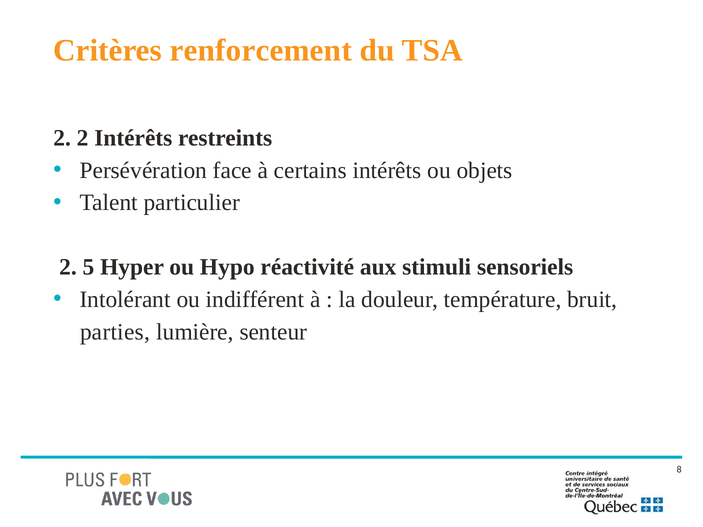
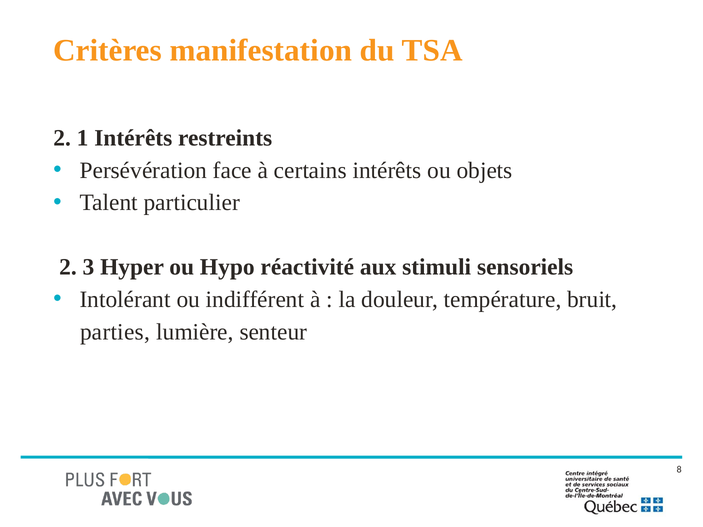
renforcement: renforcement -> manifestation
2 2: 2 -> 1
5: 5 -> 3
